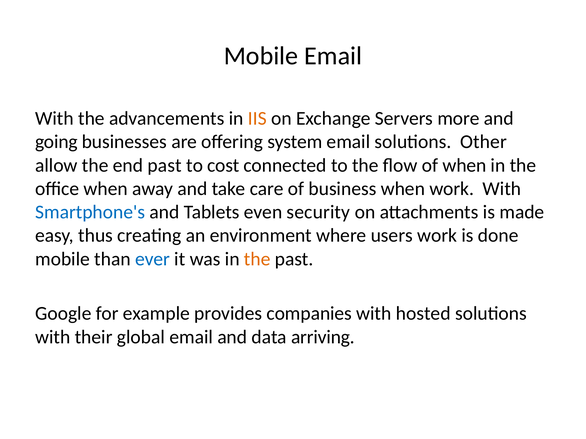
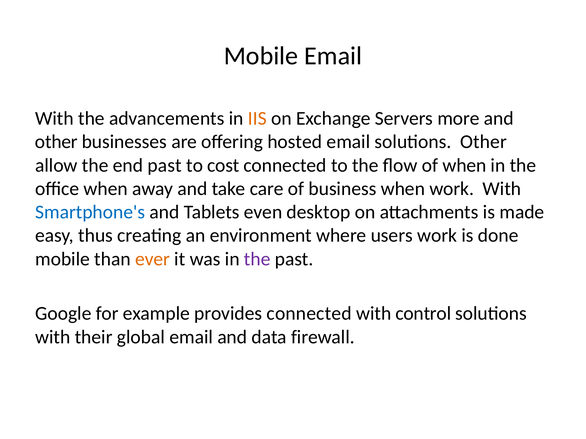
going at (56, 142): going -> other
system: system -> hosted
security: security -> desktop
ever colour: blue -> orange
the at (257, 259) colour: orange -> purple
provides companies: companies -> connected
hosted: hosted -> control
arriving: arriving -> firewall
